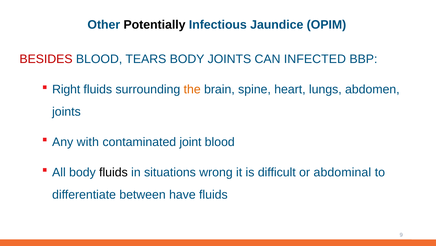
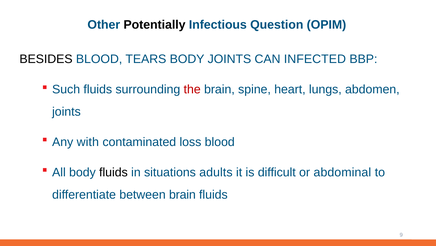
Jaundice: Jaundice -> Question
BESIDES colour: red -> black
Right: Right -> Such
the colour: orange -> red
joint: joint -> loss
wrong: wrong -> adults
between have: have -> brain
